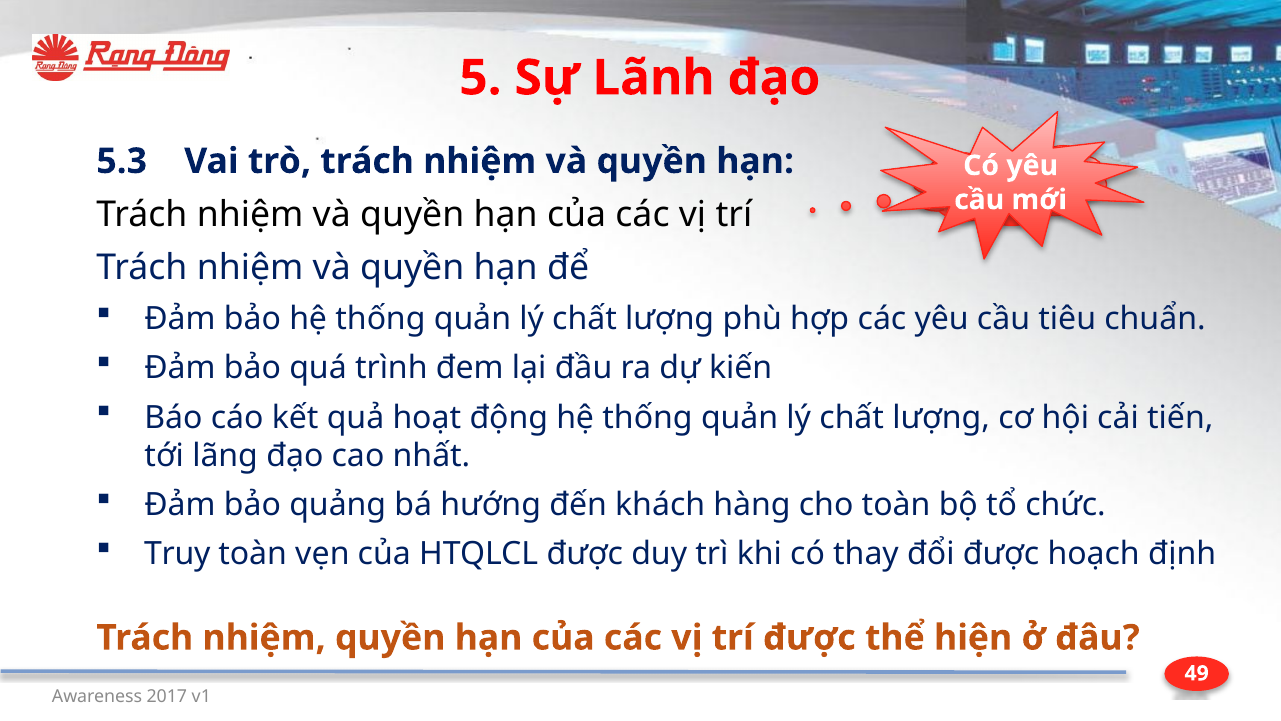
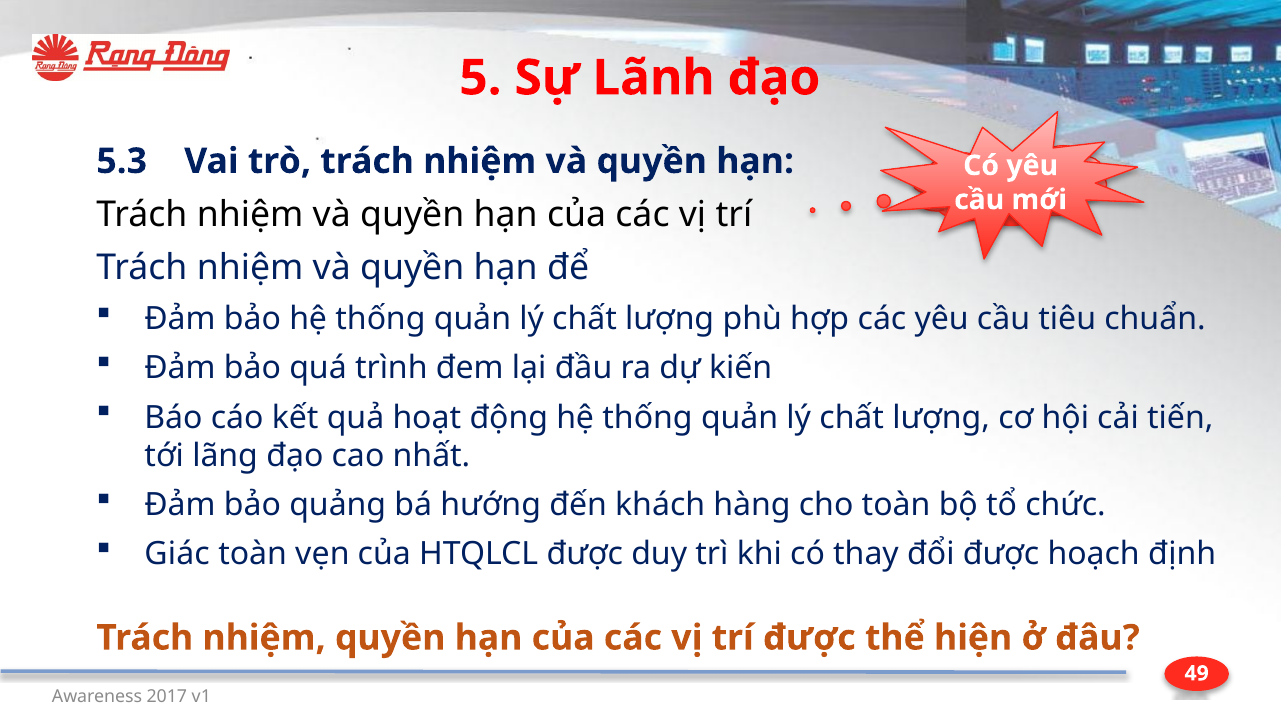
Truy: Truy -> Giác
